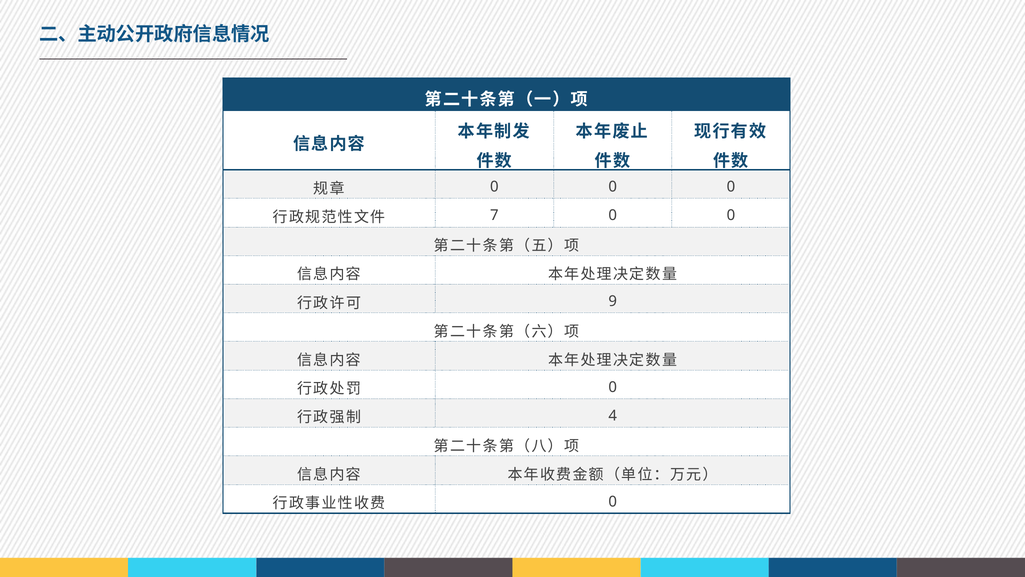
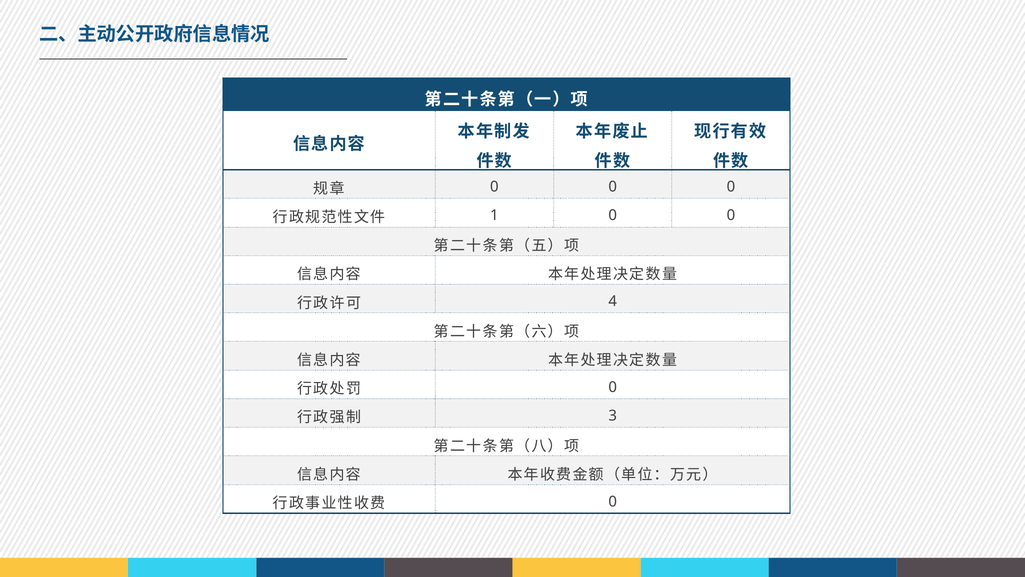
7: 7 -> 1
9: 9 -> 4
4: 4 -> 3
